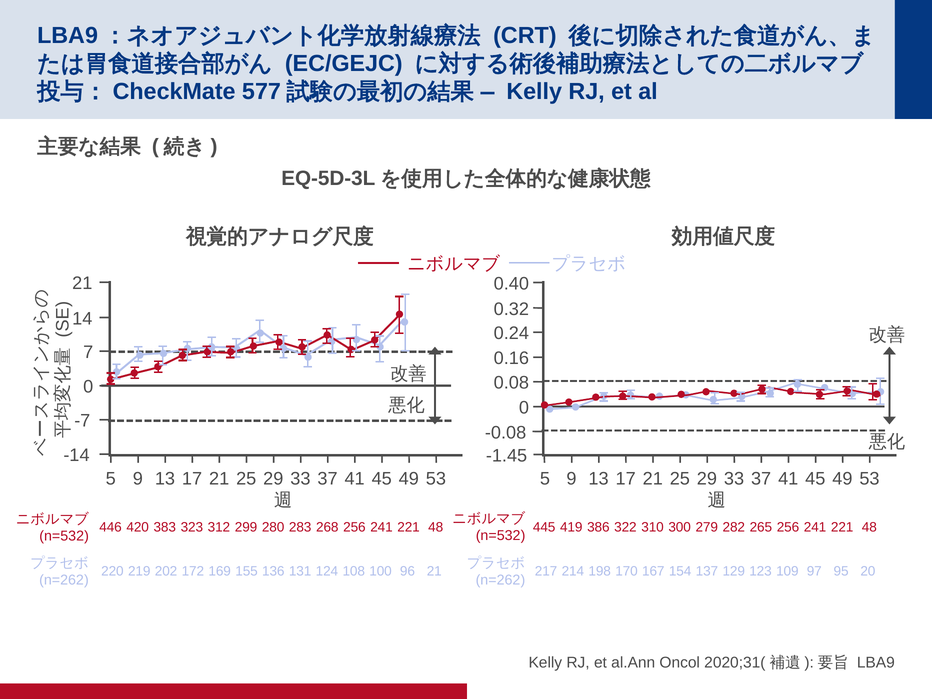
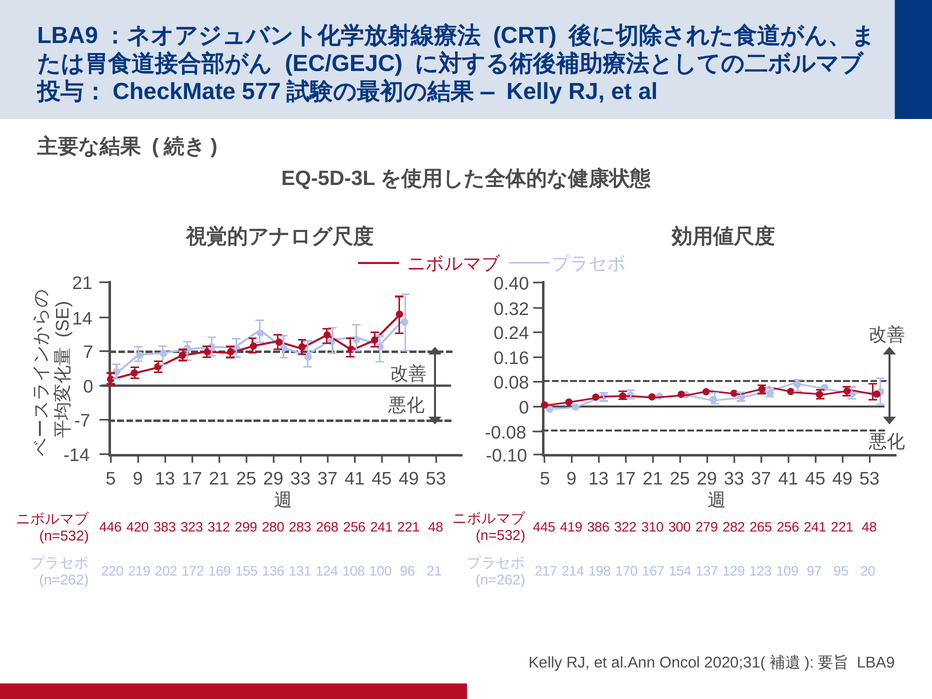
-1.45: -1.45 -> -0.10
